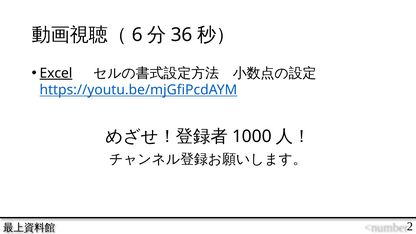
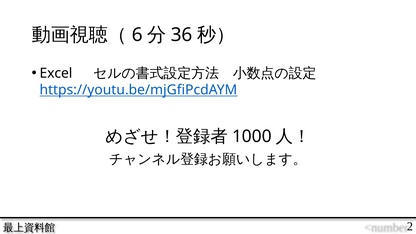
Excel underline: present -> none
